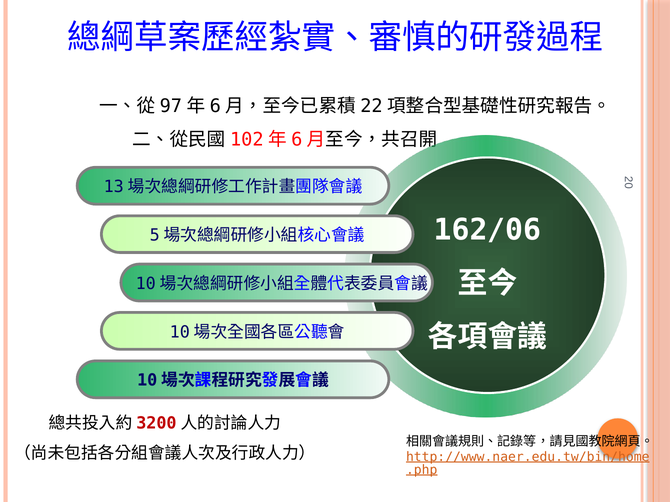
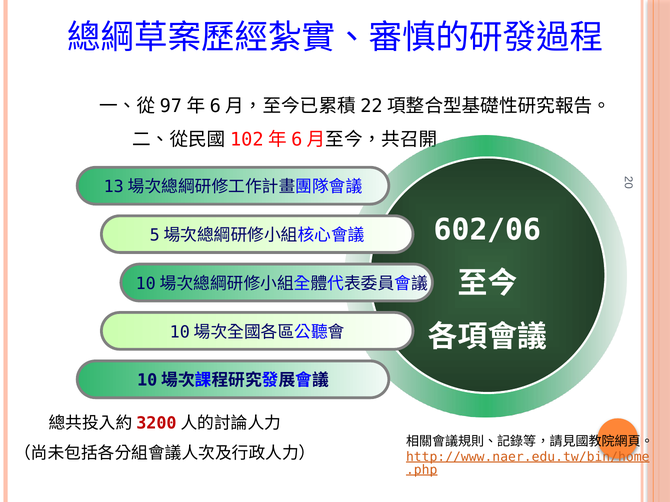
162/06: 162/06 -> 602/06
